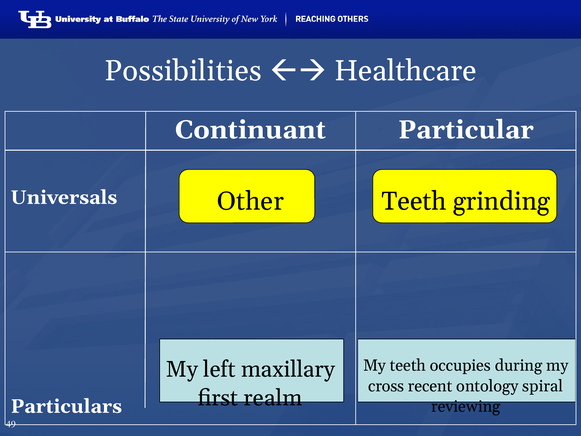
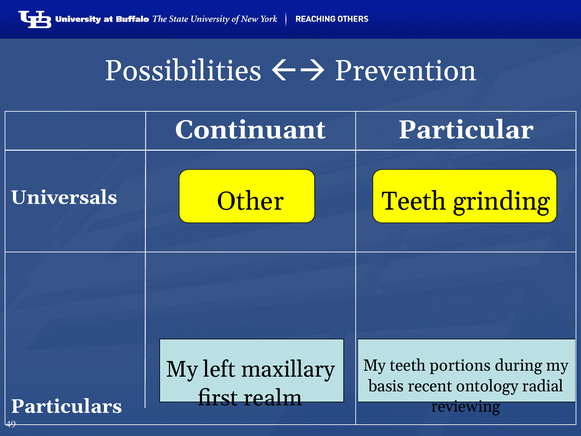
Healthcare: Healthcare -> Prevention
occupies: occupies -> portions
cross: cross -> basis
spiral: spiral -> radial
